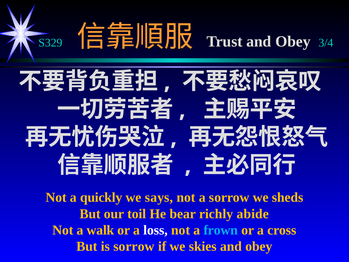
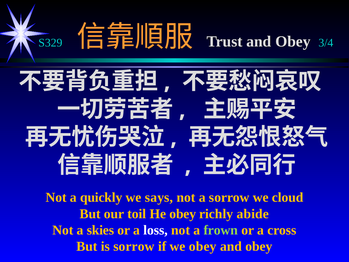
sheds: sheds -> cloud
He bear: bear -> obey
walk: walk -> skies
frown colour: light blue -> light green
we skies: skies -> obey
